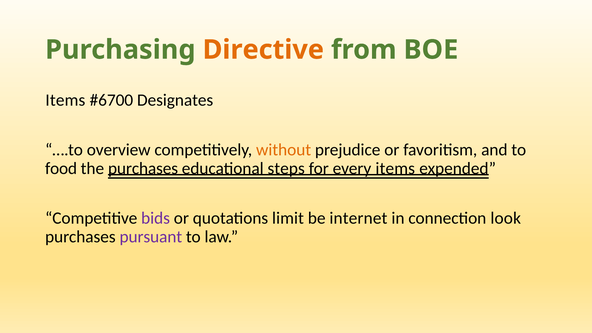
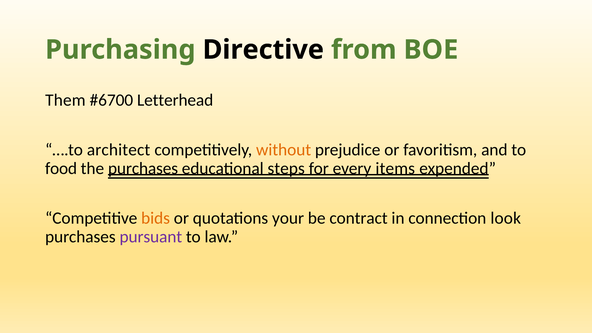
Directive colour: orange -> black
Items at (65, 100): Items -> Them
Designates: Designates -> Letterhead
overview: overview -> architect
bids colour: purple -> orange
limit: limit -> your
internet: internet -> contract
